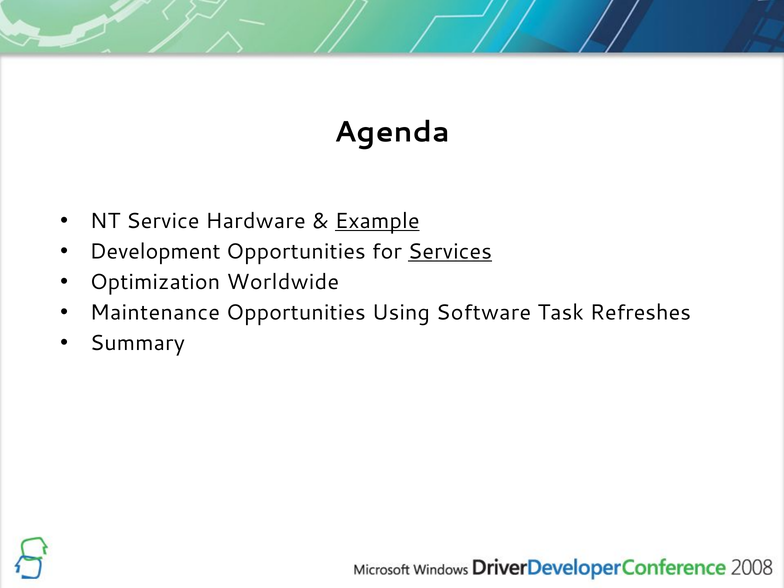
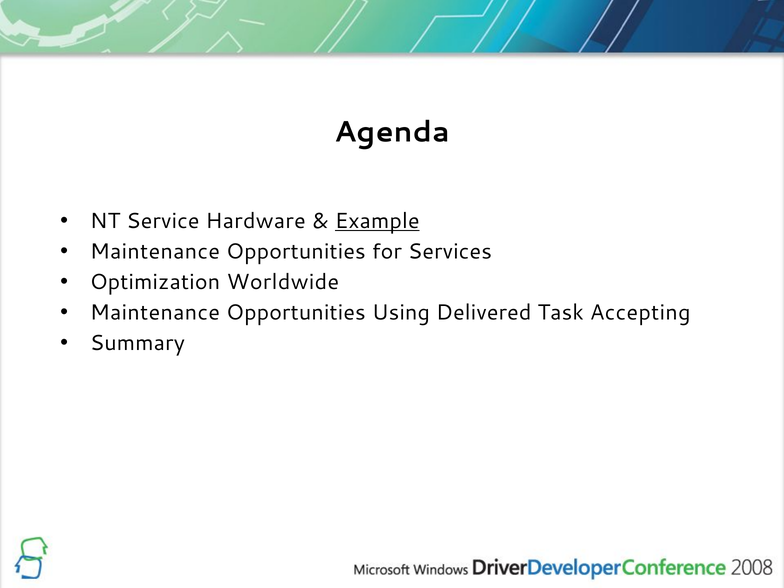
Development at (155, 252): Development -> Maintenance
Services underline: present -> none
Software: Software -> Delivered
Refreshes: Refreshes -> Accepting
